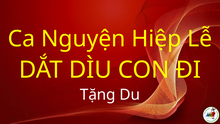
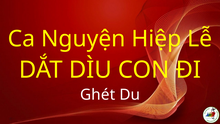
Tặng: Tặng -> Ghét
